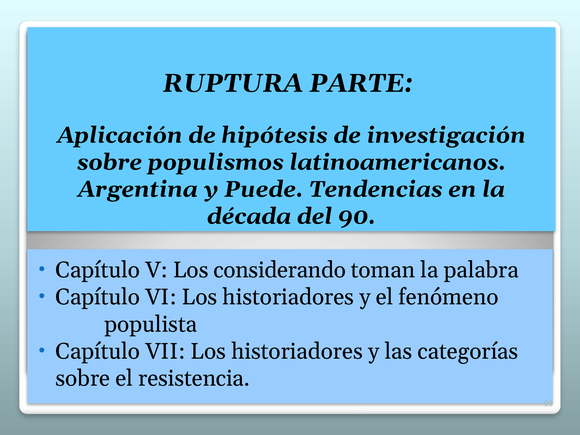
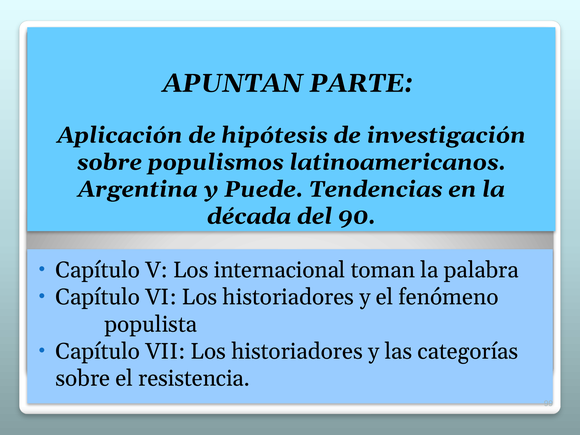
RUPTURA: RUPTURA -> APUNTAN
considerando: considerando -> internacional
